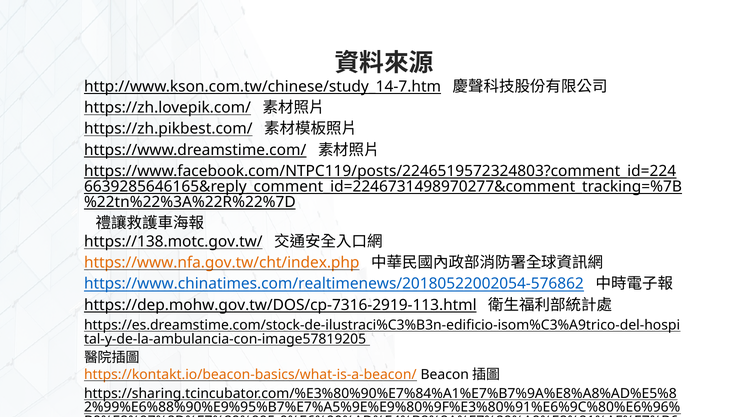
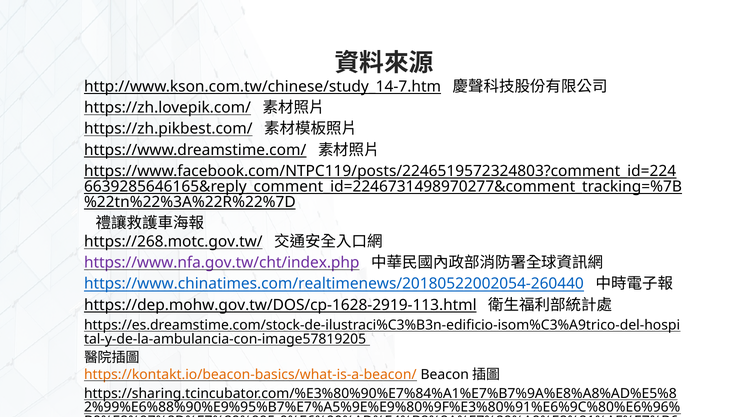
https://138.motc.gov.tw/: https://138.motc.gov.tw/ -> https://268.motc.gov.tw/
https://www.nfa.gov.tw/cht/index.php colour: orange -> purple
https://www.chinatimes.com/realtimenews/20180522002054-576862: https://www.chinatimes.com/realtimenews/20180522002054-576862 -> https://www.chinatimes.com/realtimenews/20180522002054-260440
https://dep.mohw.gov.tw/DOS/cp-7316-2919-113.html: https://dep.mohw.gov.tw/DOS/cp-7316-2919-113.html -> https://dep.mohw.gov.tw/DOS/cp-1628-2919-113.html
